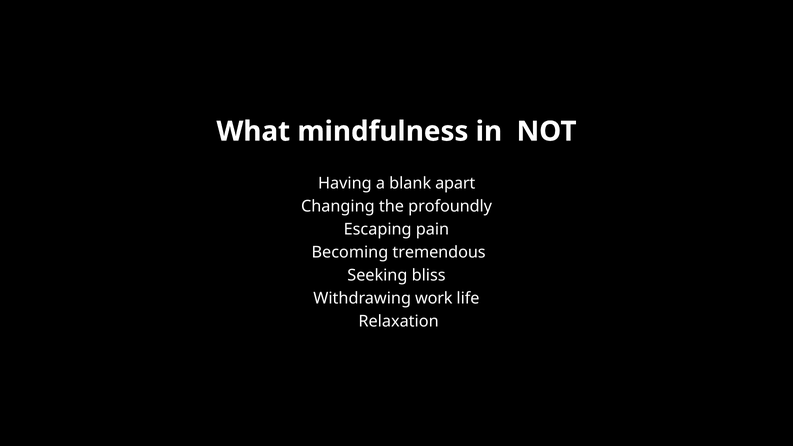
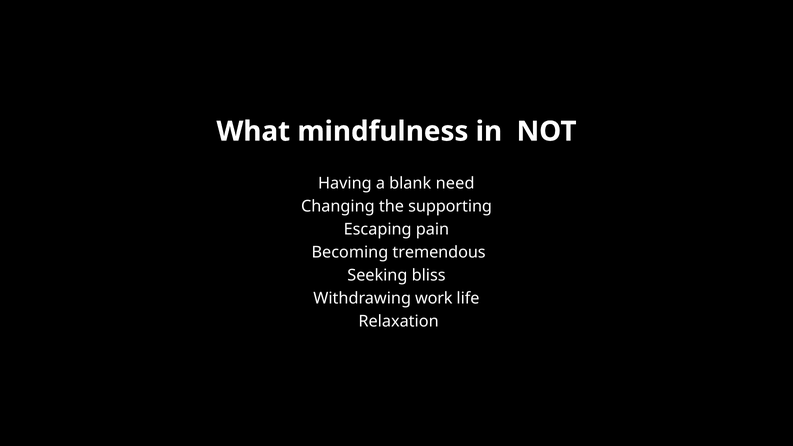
apart: apart -> need
profoundly: profoundly -> supporting
